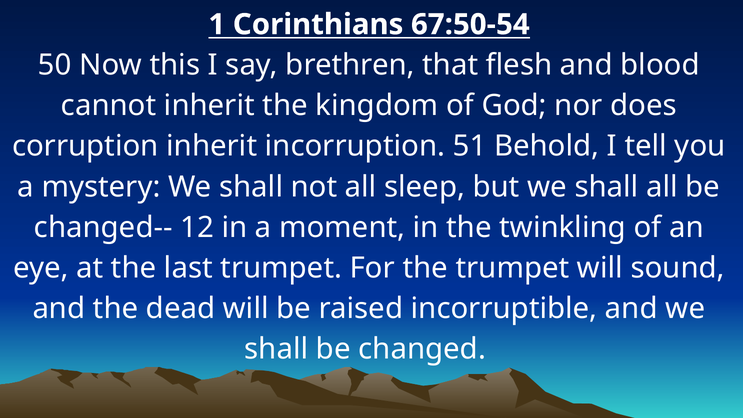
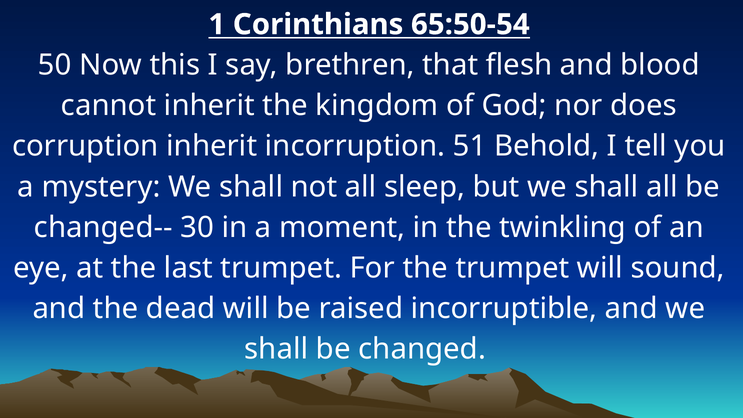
67:50-54: 67:50-54 -> 65:50-54
12: 12 -> 30
